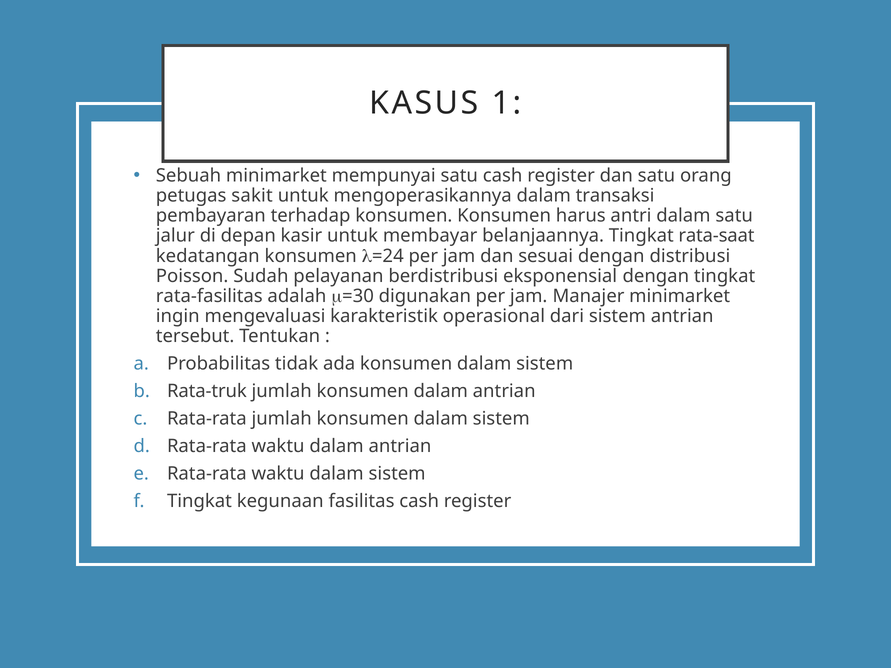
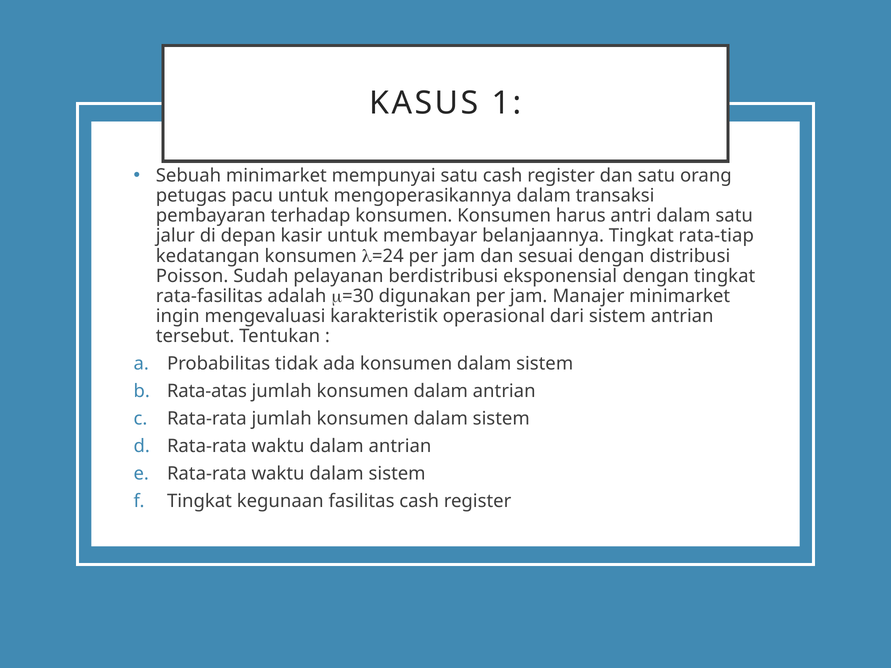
sakit: sakit -> pacu
rata-saat: rata-saat -> rata-tiap
Rata-truk: Rata-truk -> Rata-atas
